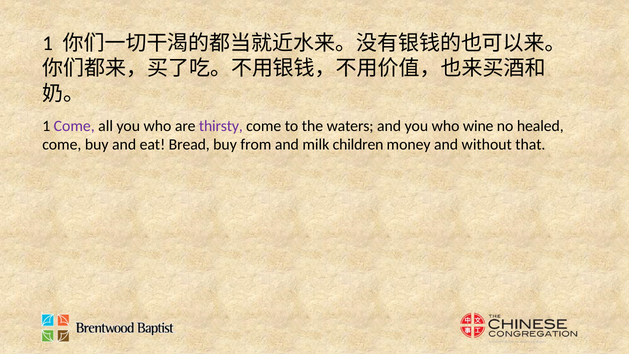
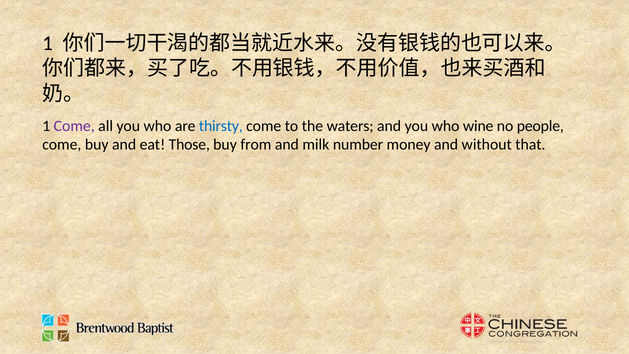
thirsty colour: purple -> blue
healed: healed -> people
Bread: Bread -> Those
children: children -> number
